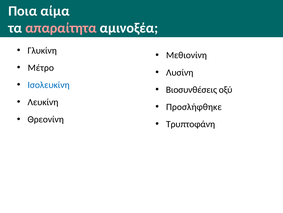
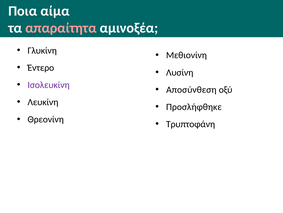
Μέτρο: Μέτρο -> Έντερο
Ισολευκίνη colour: blue -> purple
Βιοσυνθέσεις: Βιοσυνθέσεις -> Αποσύνθεση
